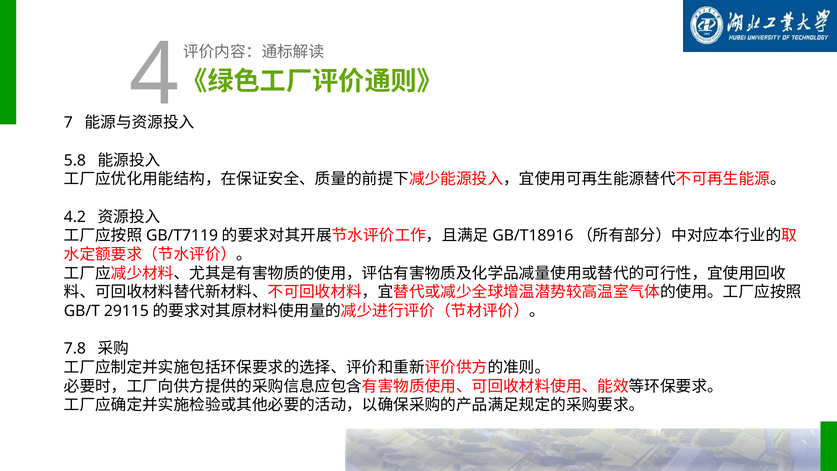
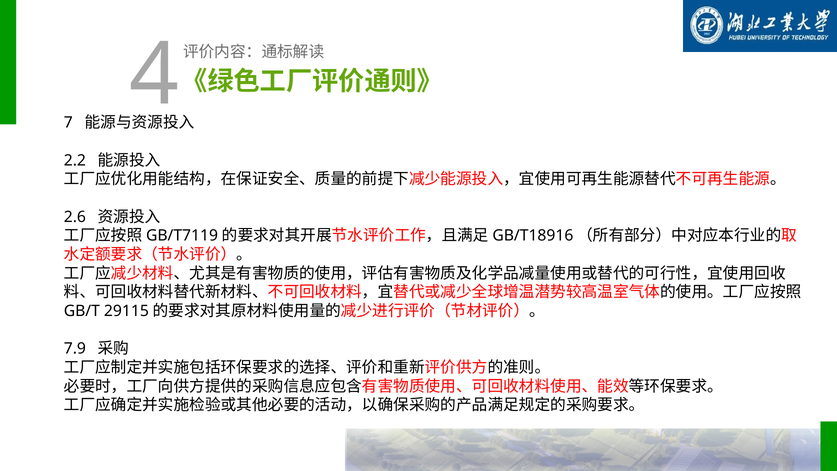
5.8: 5.8 -> 2.2
4.2: 4.2 -> 2.6
7.8: 7.8 -> 7.9
